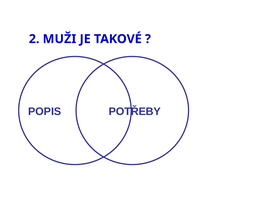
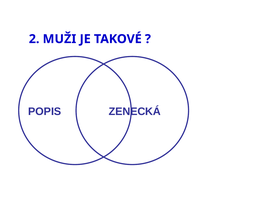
POTŘEBY: POTŘEBY -> ZENECKÁ
